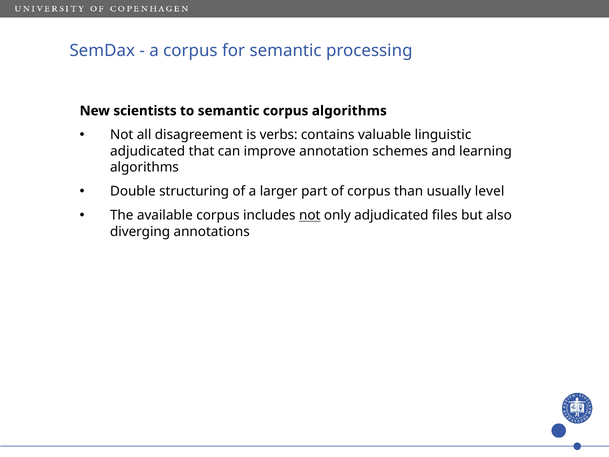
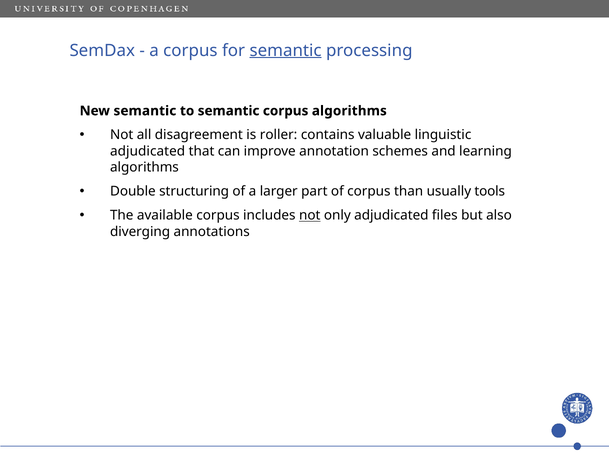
semantic at (286, 50) underline: none -> present
New scientists: scientists -> semantic
verbs: verbs -> roller
level: level -> tools
